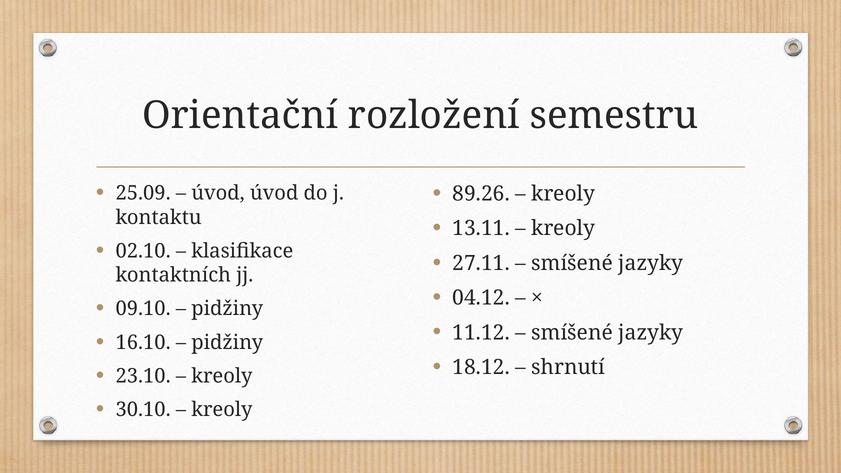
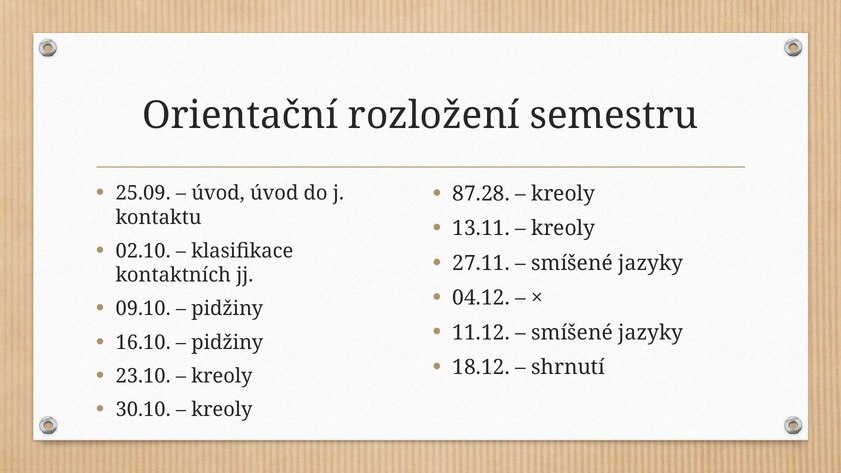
89.26: 89.26 -> 87.28
